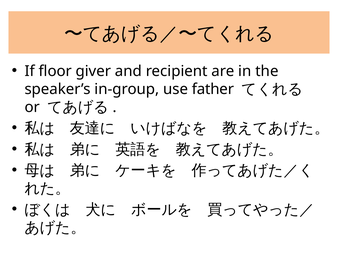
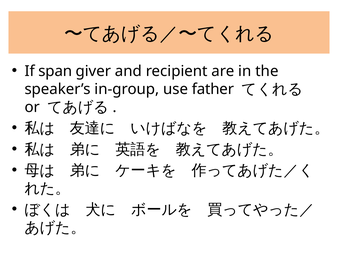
floor: floor -> span
